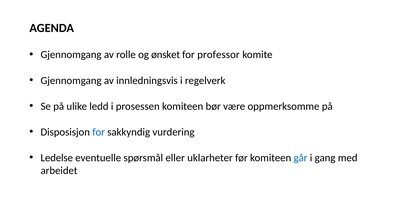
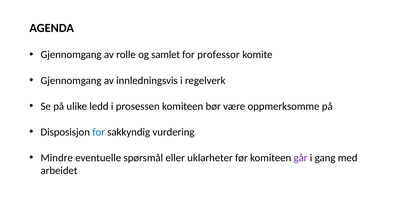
ønsket: ønsket -> samlet
Ledelse: Ledelse -> Mindre
går colour: blue -> purple
